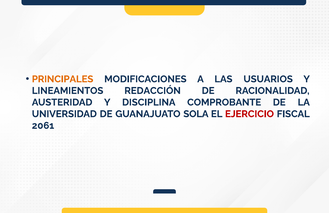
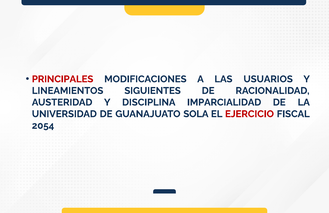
PRINCIPALES colour: orange -> red
REDACCIÓN: REDACCIÓN -> SIGUIENTES
COMPROBANTE: COMPROBANTE -> IMPARCIALIDAD
2061: 2061 -> 2054
